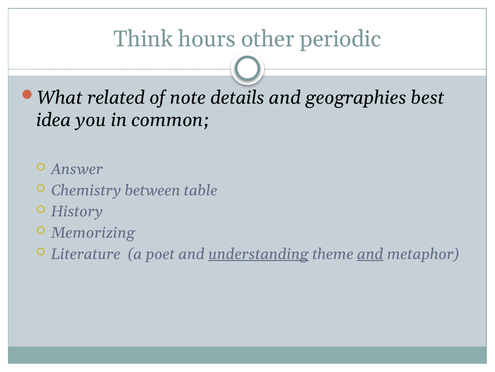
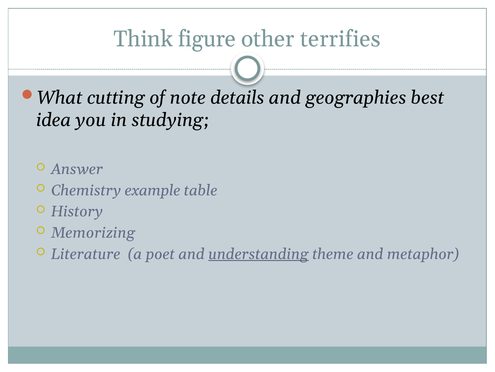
hours: hours -> figure
periodic: periodic -> terrifies
related: related -> cutting
common: common -> studying
between: between -> example
and at (370, 254) underline: present -> none
